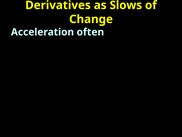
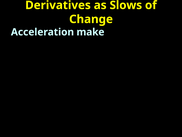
often: often -> make
